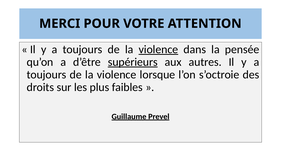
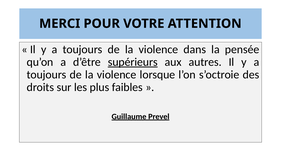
violence at (158, 49) underline: present -> none
